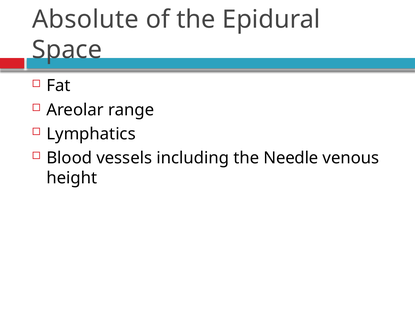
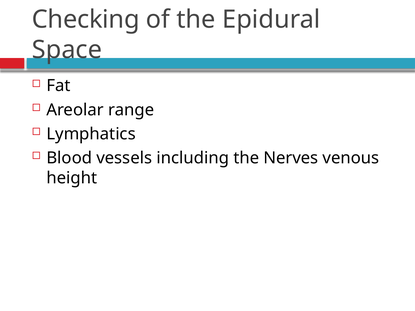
Absolute: Absolute -> Checking
Needle: Needle -> Nerves
